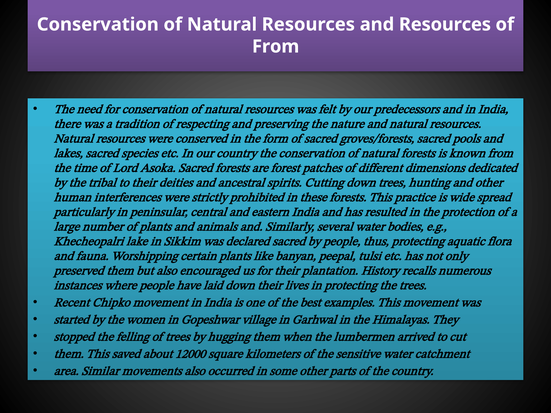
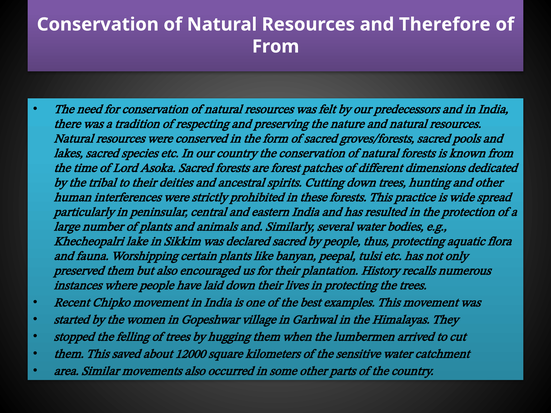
and Resources: Resources -> Therefore
